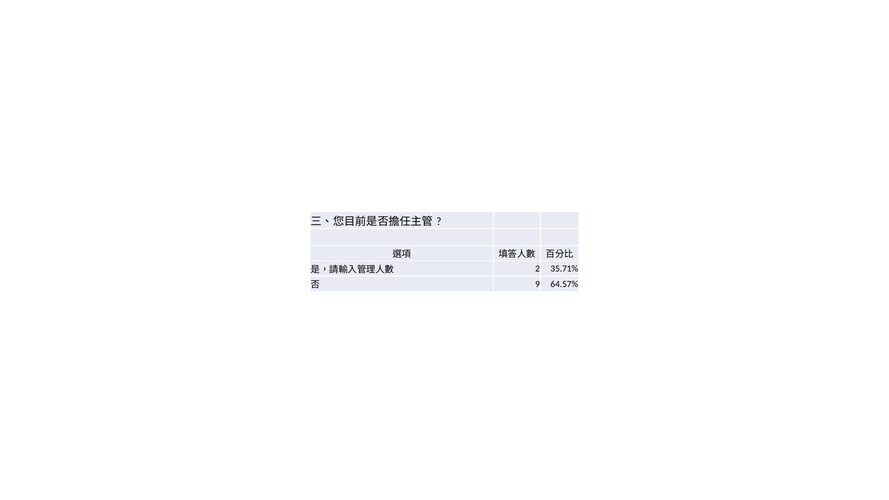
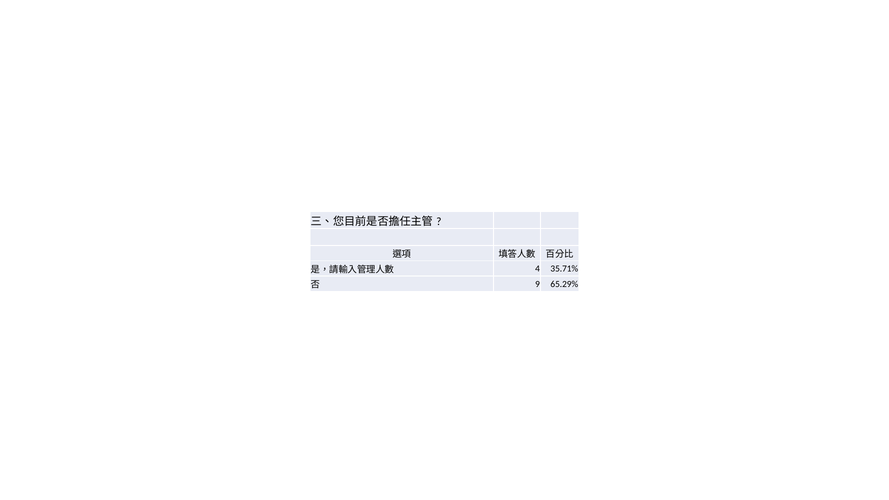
2: 2 -> 4
64.57%: 64.57% -> 65.29%
